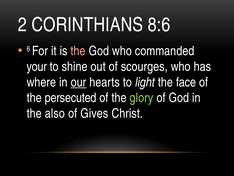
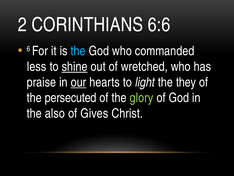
8:6: 8:6 -> 6:6
the at (78, 51) colour: pink -> light blue
your: your -> less
shine underline: none -> present
scourges: scourges -> wretched
where: where -> praise
face: face -> they
